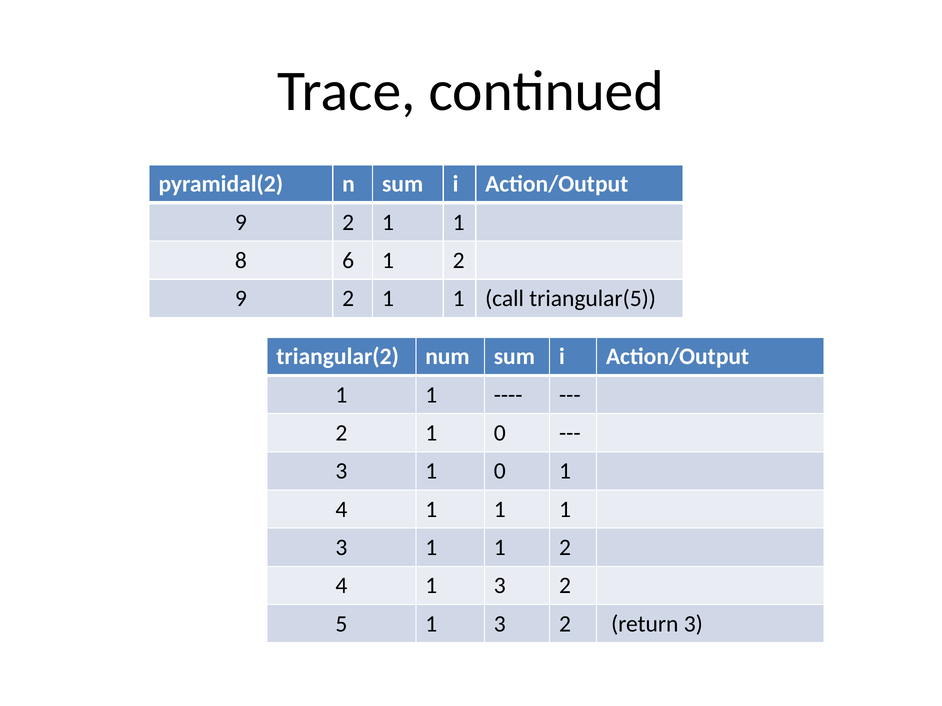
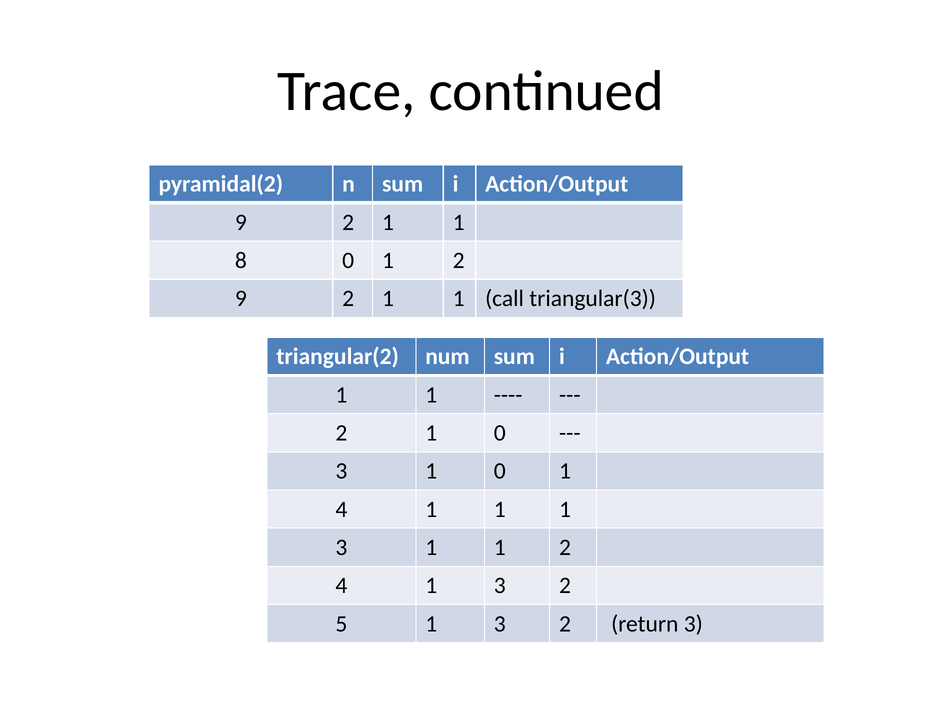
8 6: 6 -> 0
triangular(5: triangular(5 -> triangular(3
